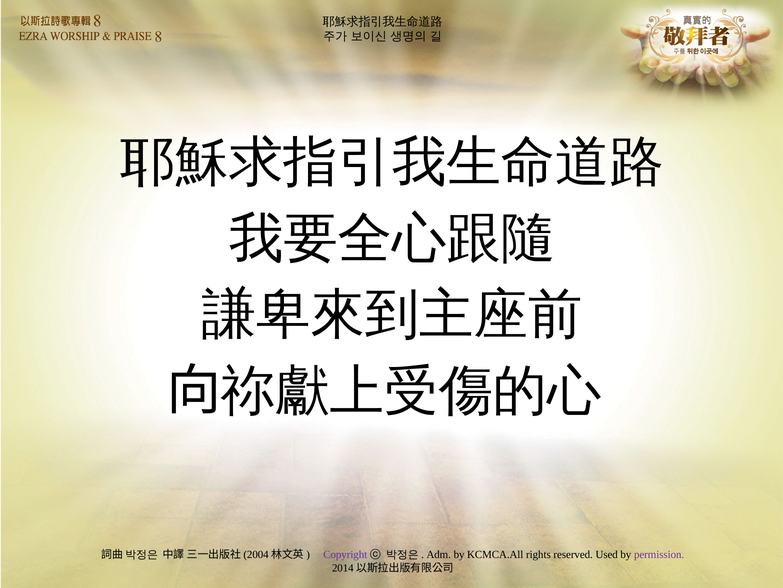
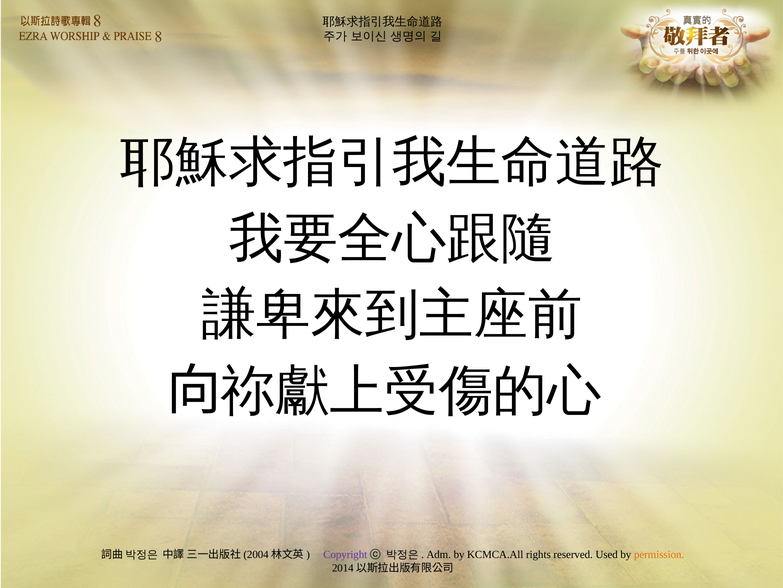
permission colour: purple -> orange
